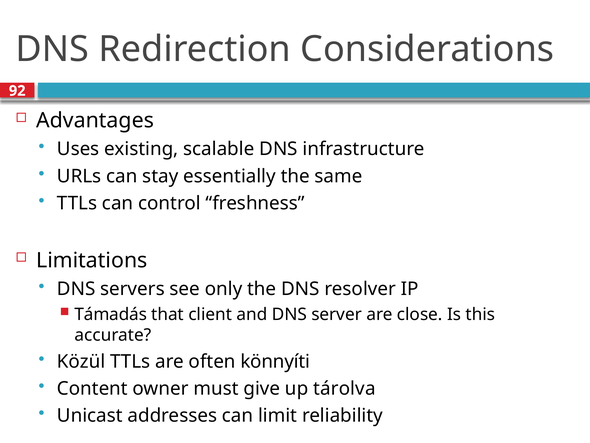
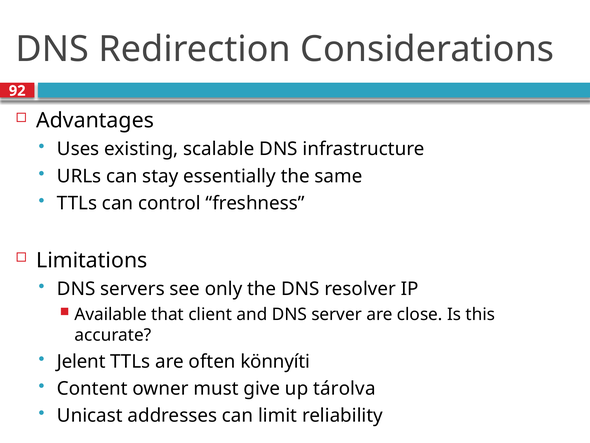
Támadás: Támadás -> Available
Közül: Közül -> Jelent
